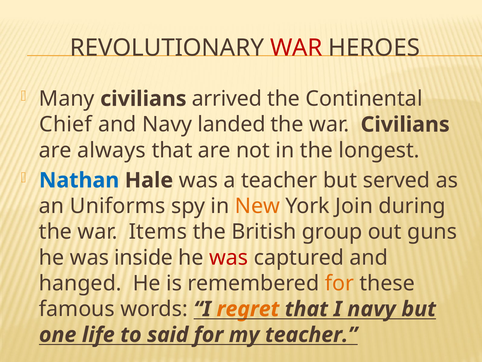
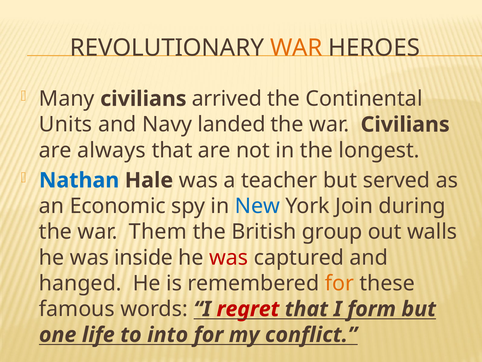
WAR at (296, 48) colour: red -> orange
Chief: Chief -> Units
Uniforms: Uniforms -> Economic
New colour: orange -> blue
Items: Items -> Them
guns: guns -> walls
regret colour: orange -> red
I navy: navy -> form
said: said -> into
my teacher: teacher -> conflict
